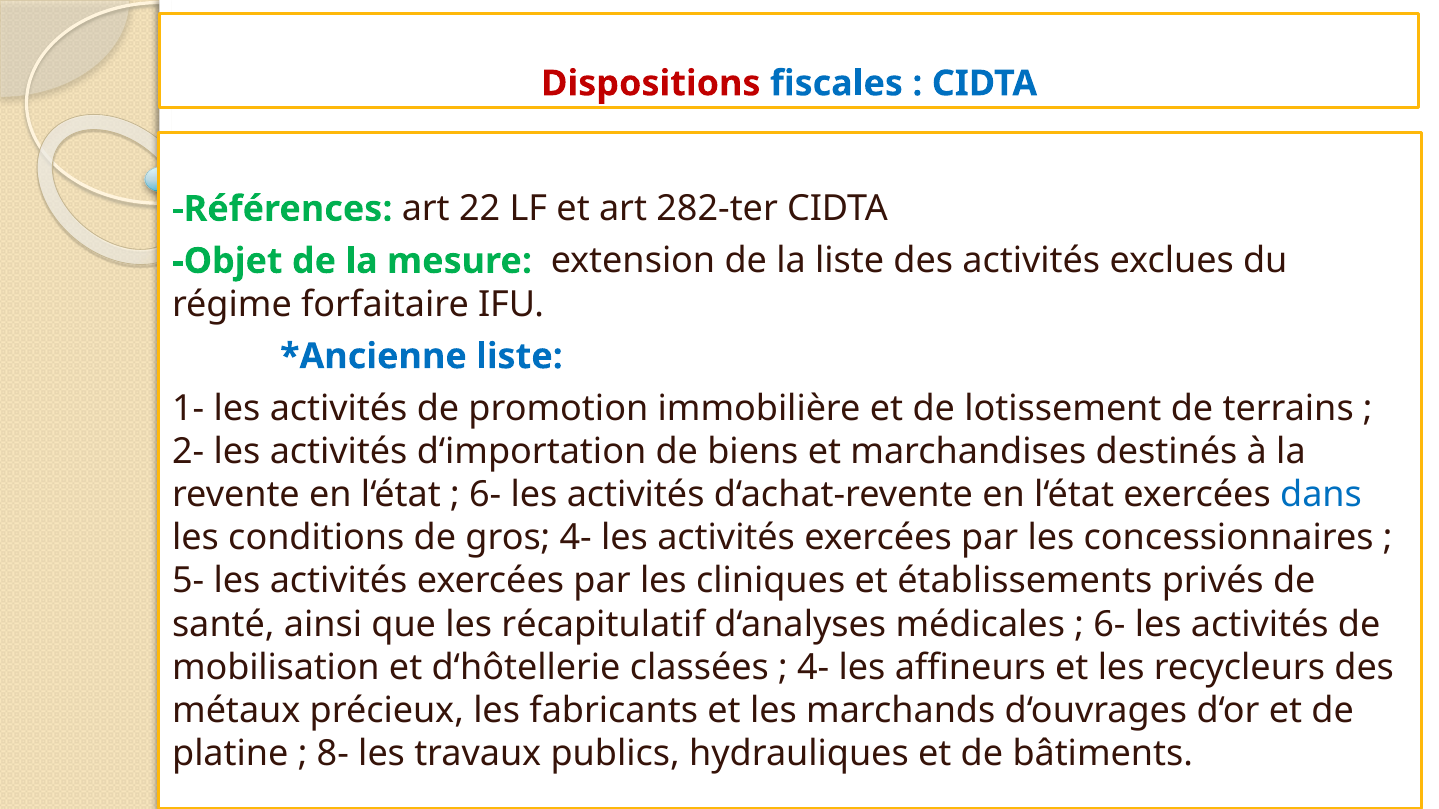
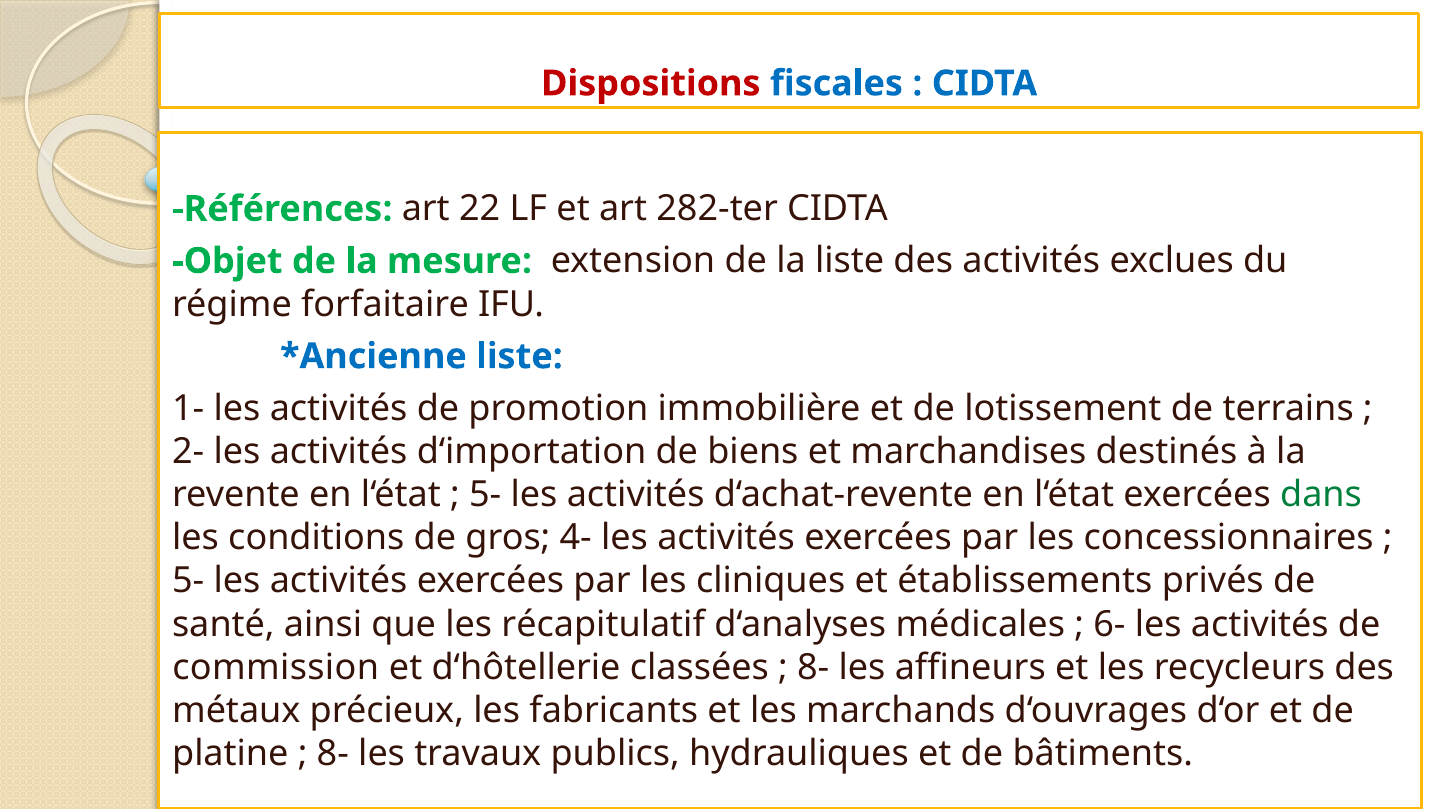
6- at (485, 495): 6- -> 5-
dans colour: blue -> green
mobilisation: mobilisation -> commission
4- at (813, 668): 4- -> 8-
